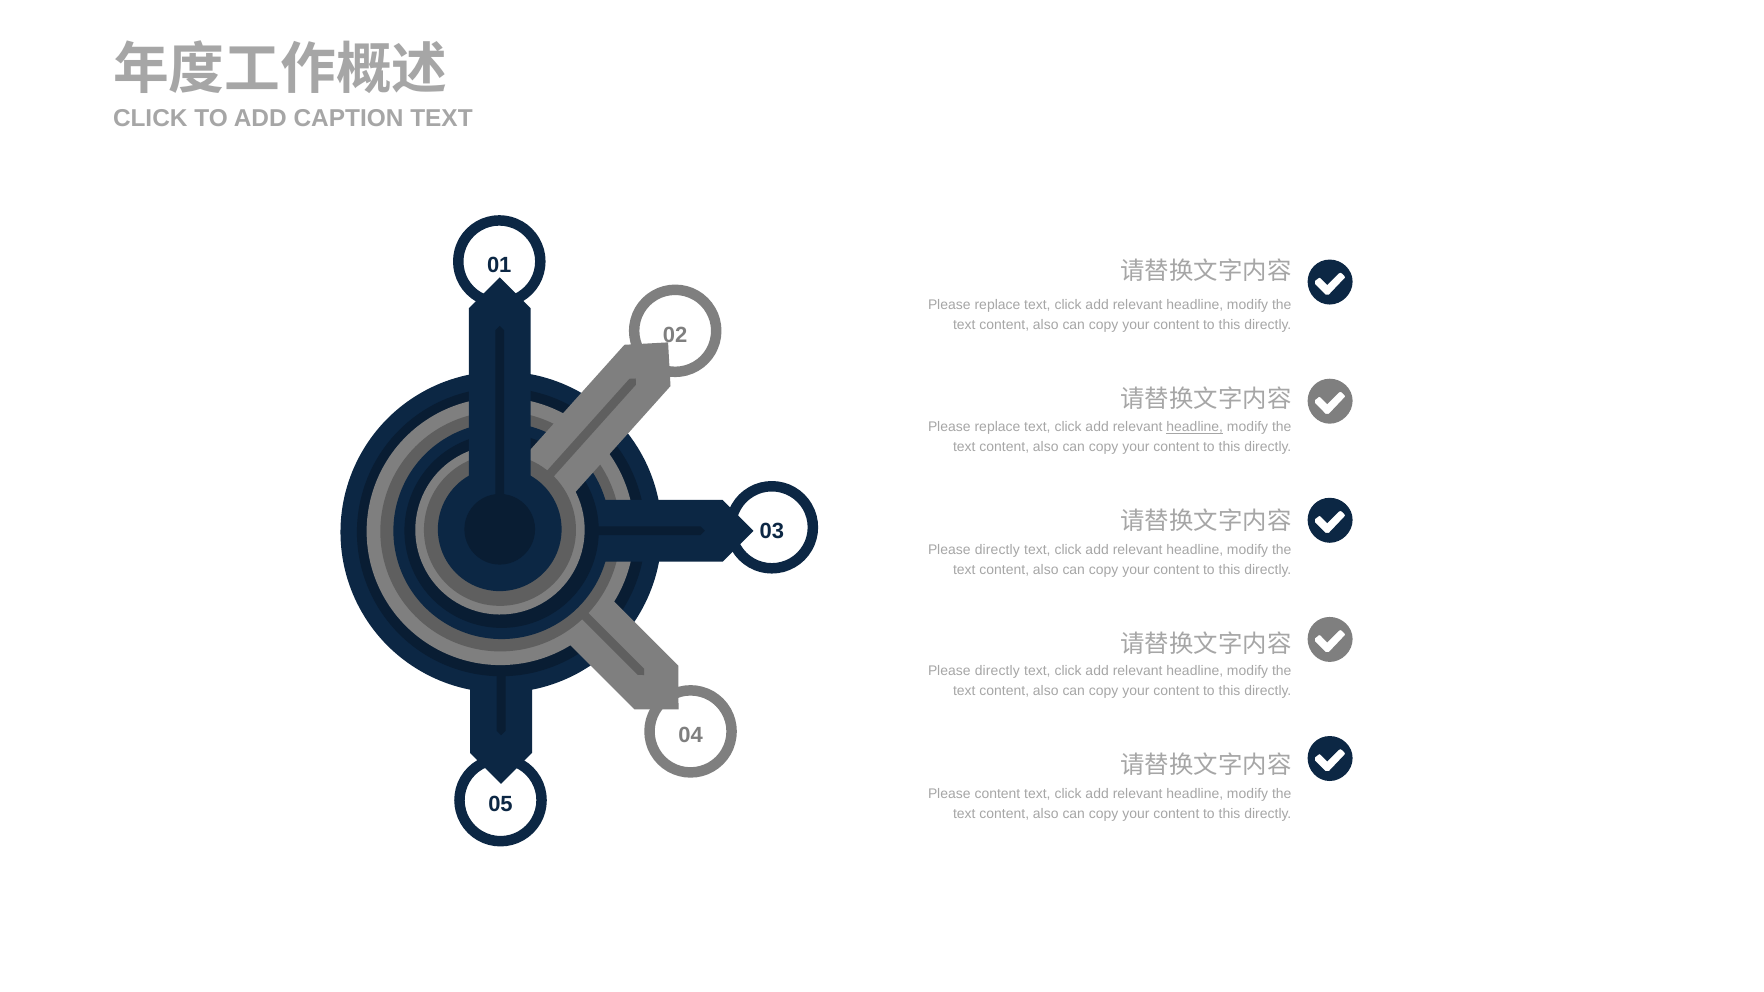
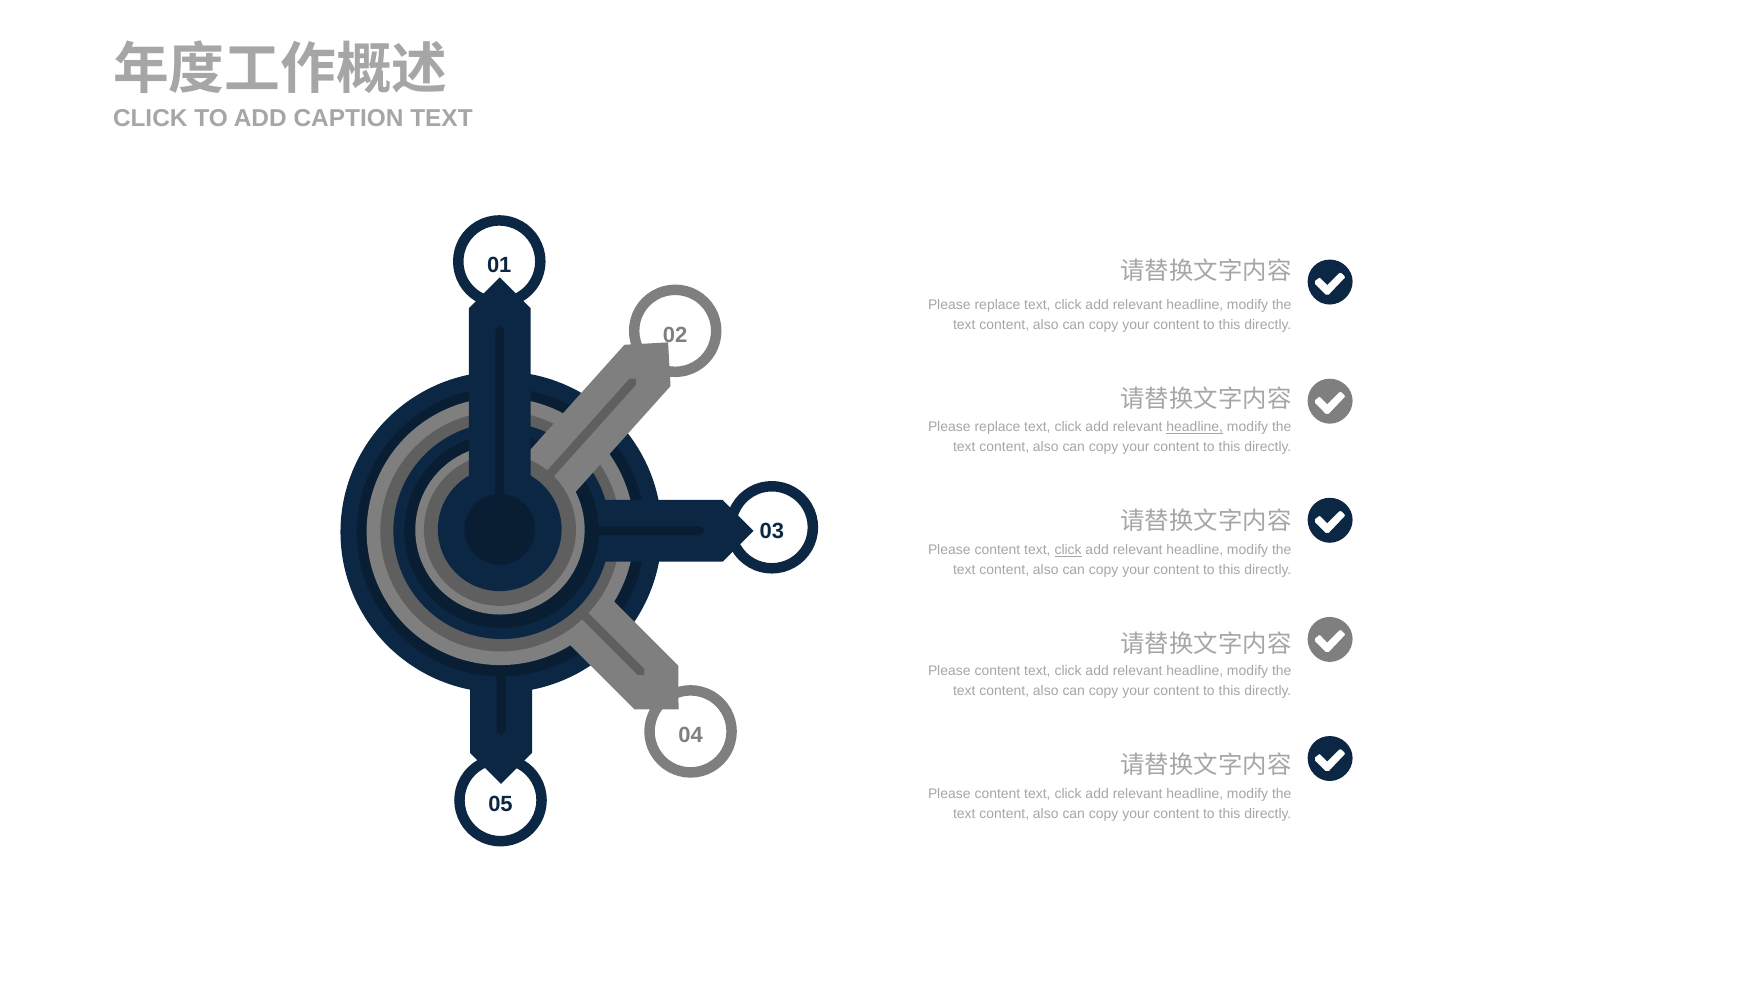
directly at (997, 550): directly -> content
click at (1068, 550) underline: none -> present
directly at (997, 671): directly -> content
